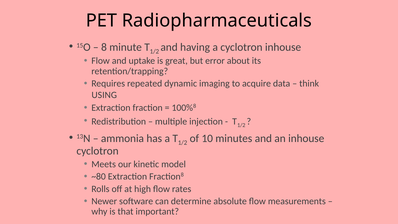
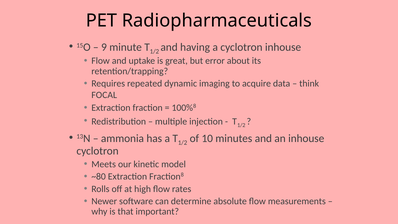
8: 8 -> 9
USING: USING -> FOCAL
